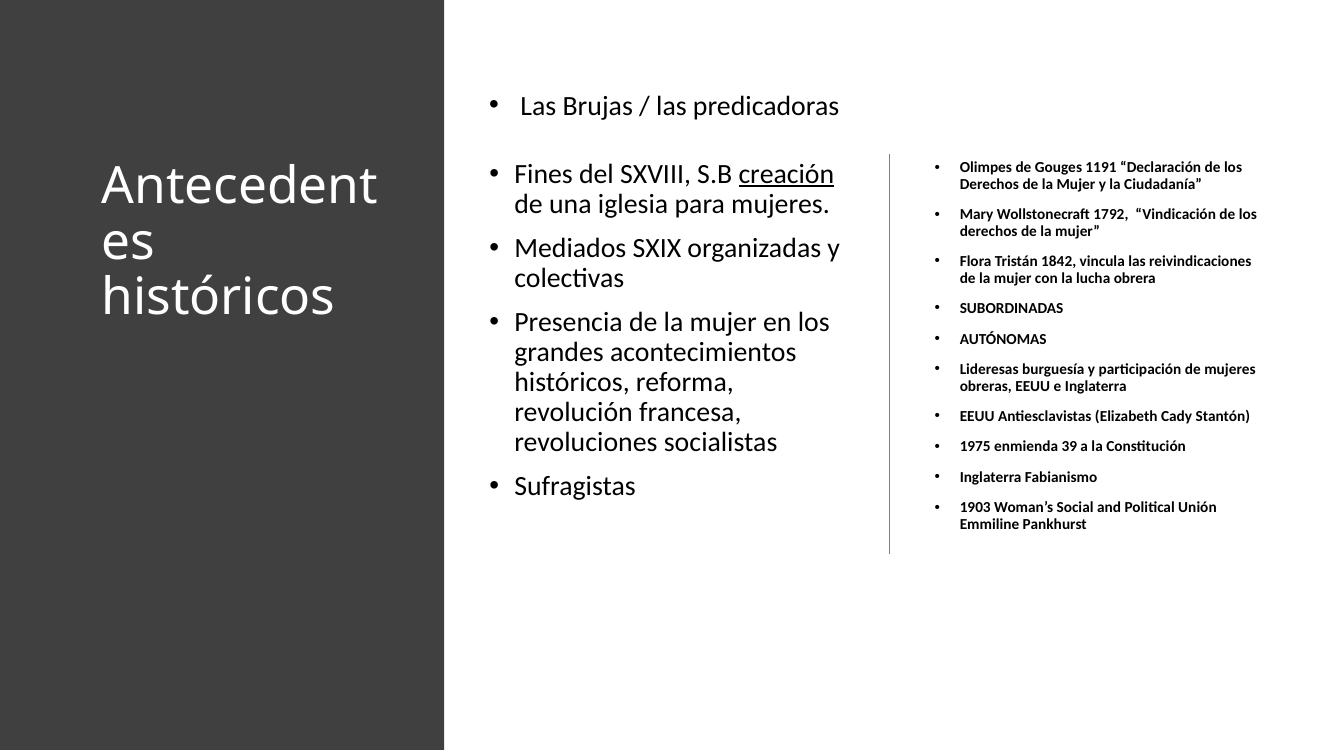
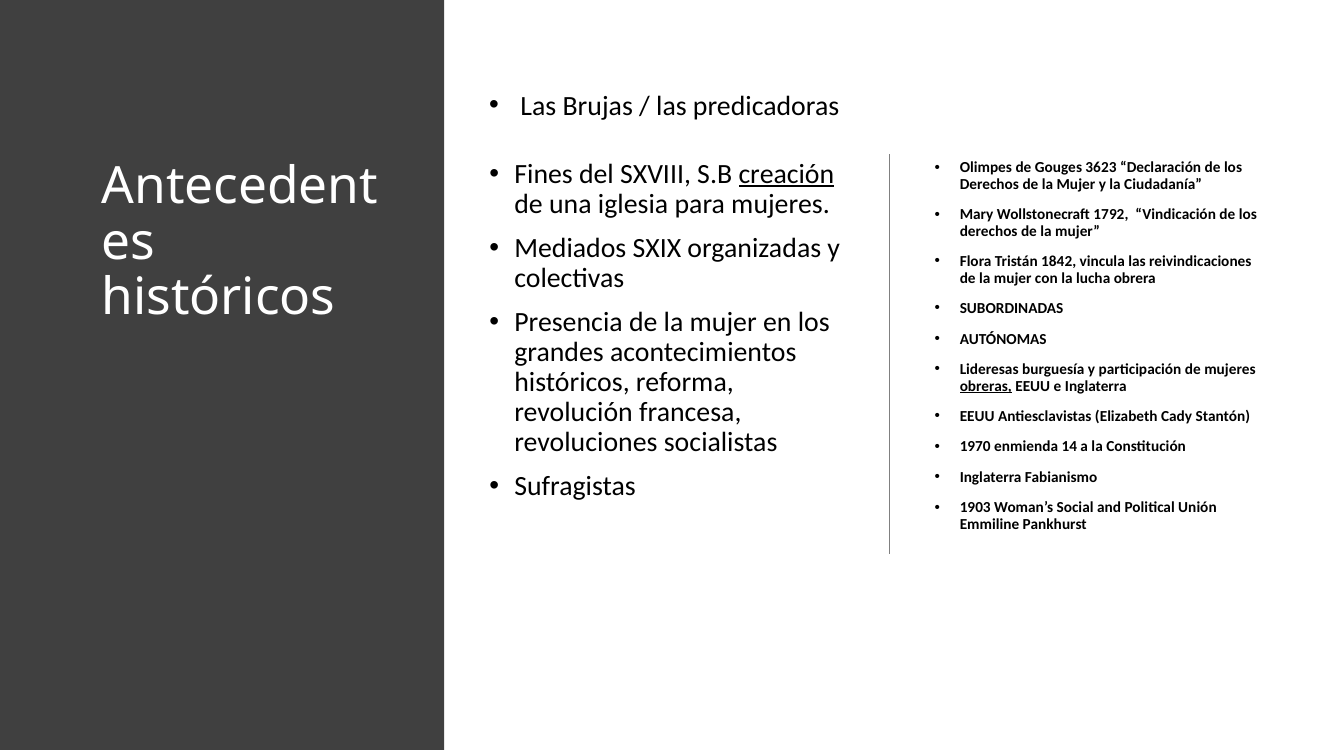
1191: 1191 -> 3623
obreras underline: none -> present
1975: 1975 -> 1970
39: 39 -> 14
